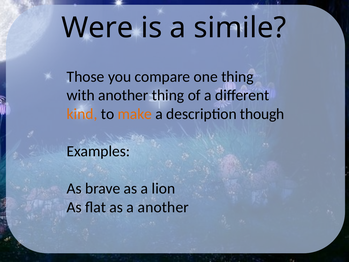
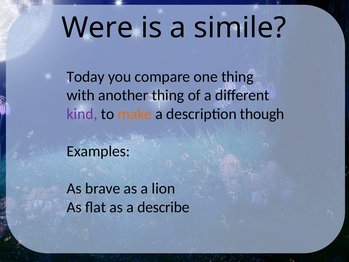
Those: Those -> Today
kind colour: orange -> purple
a another: another -> describe
